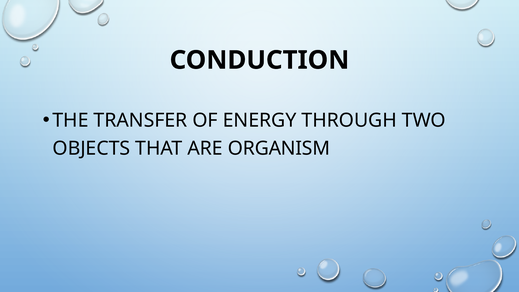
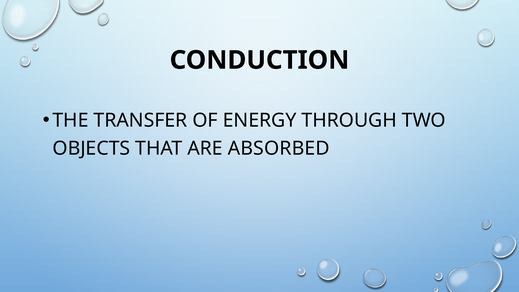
ORGANISM: ORGANISM -> ABSORBED
